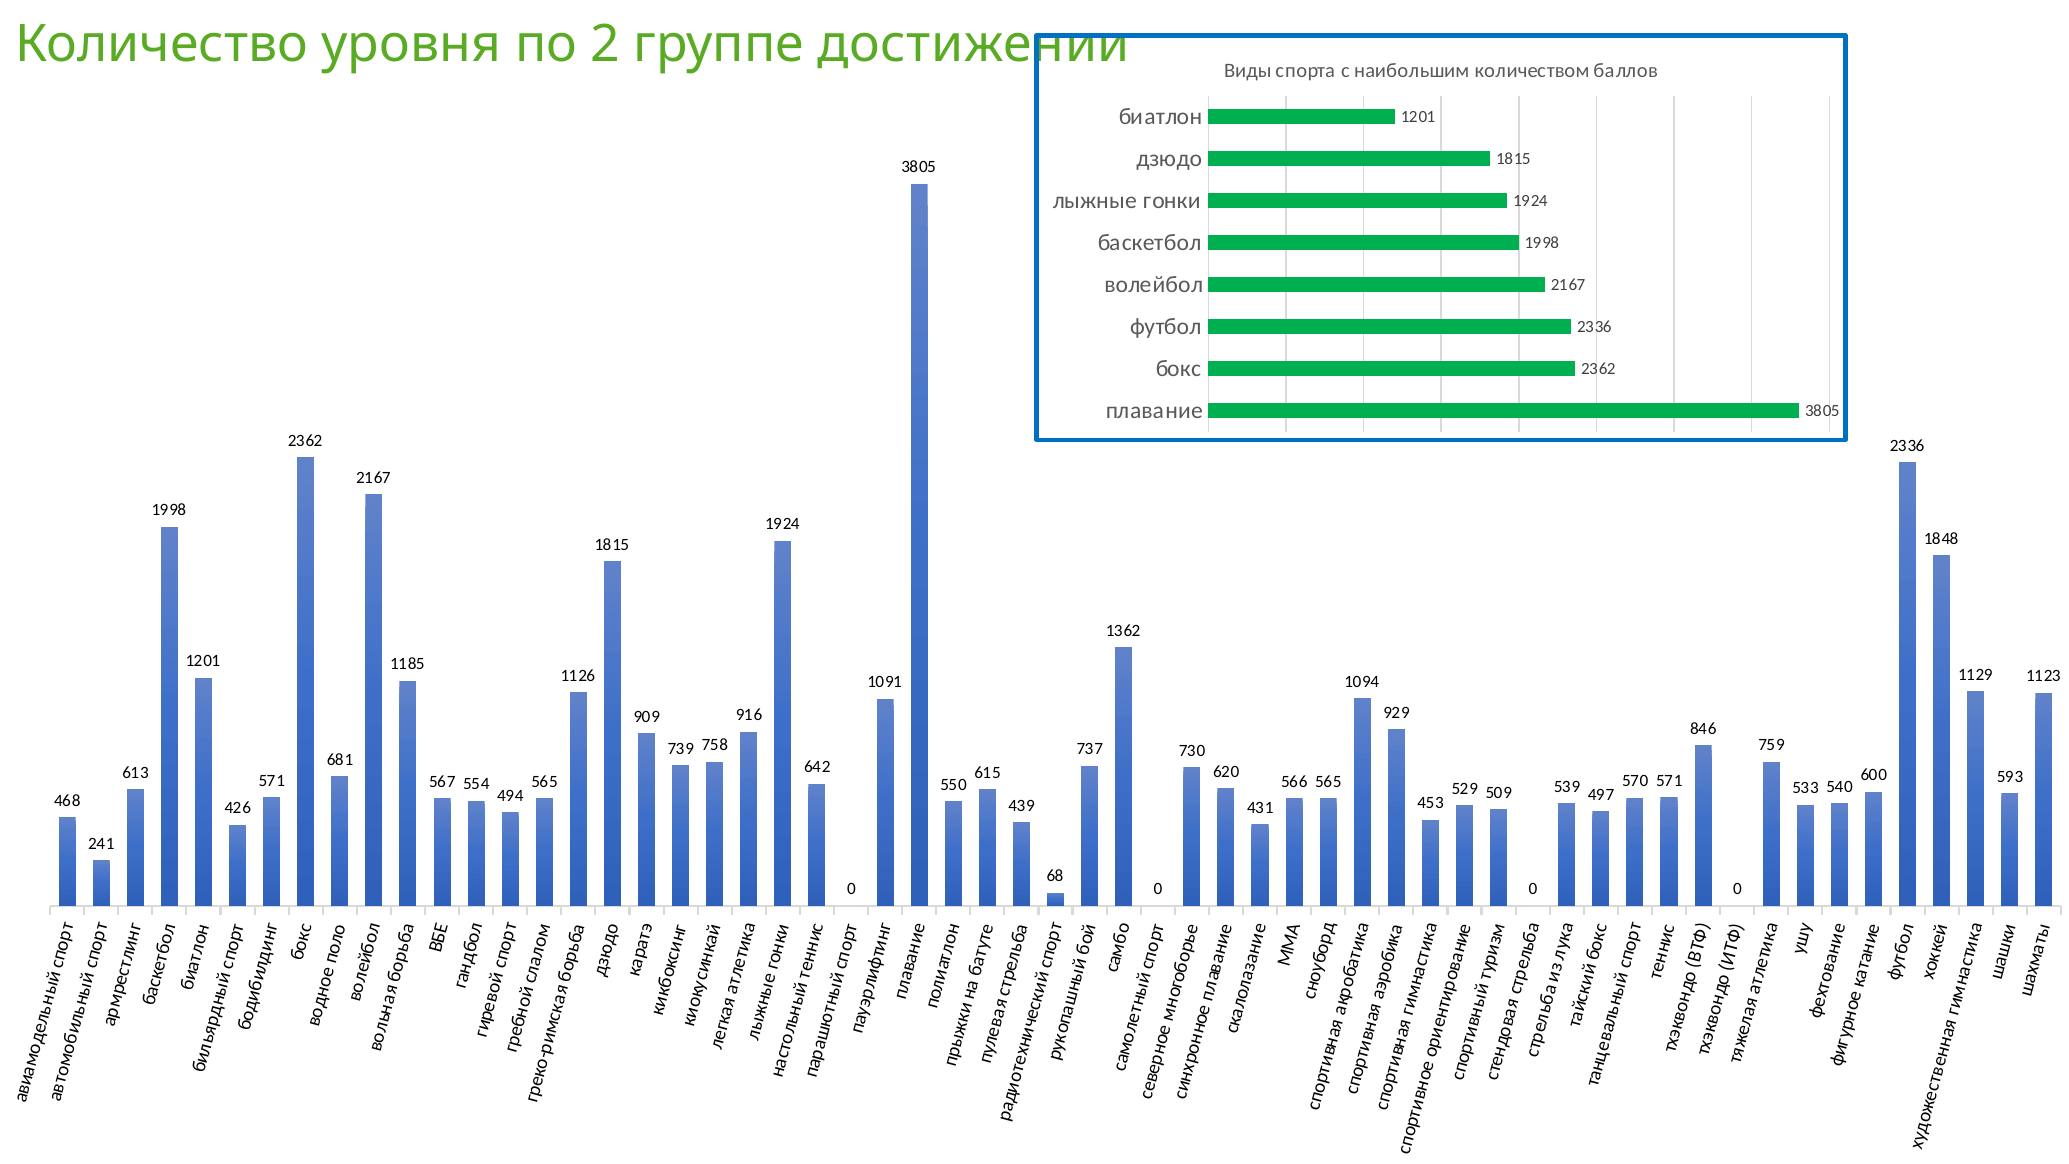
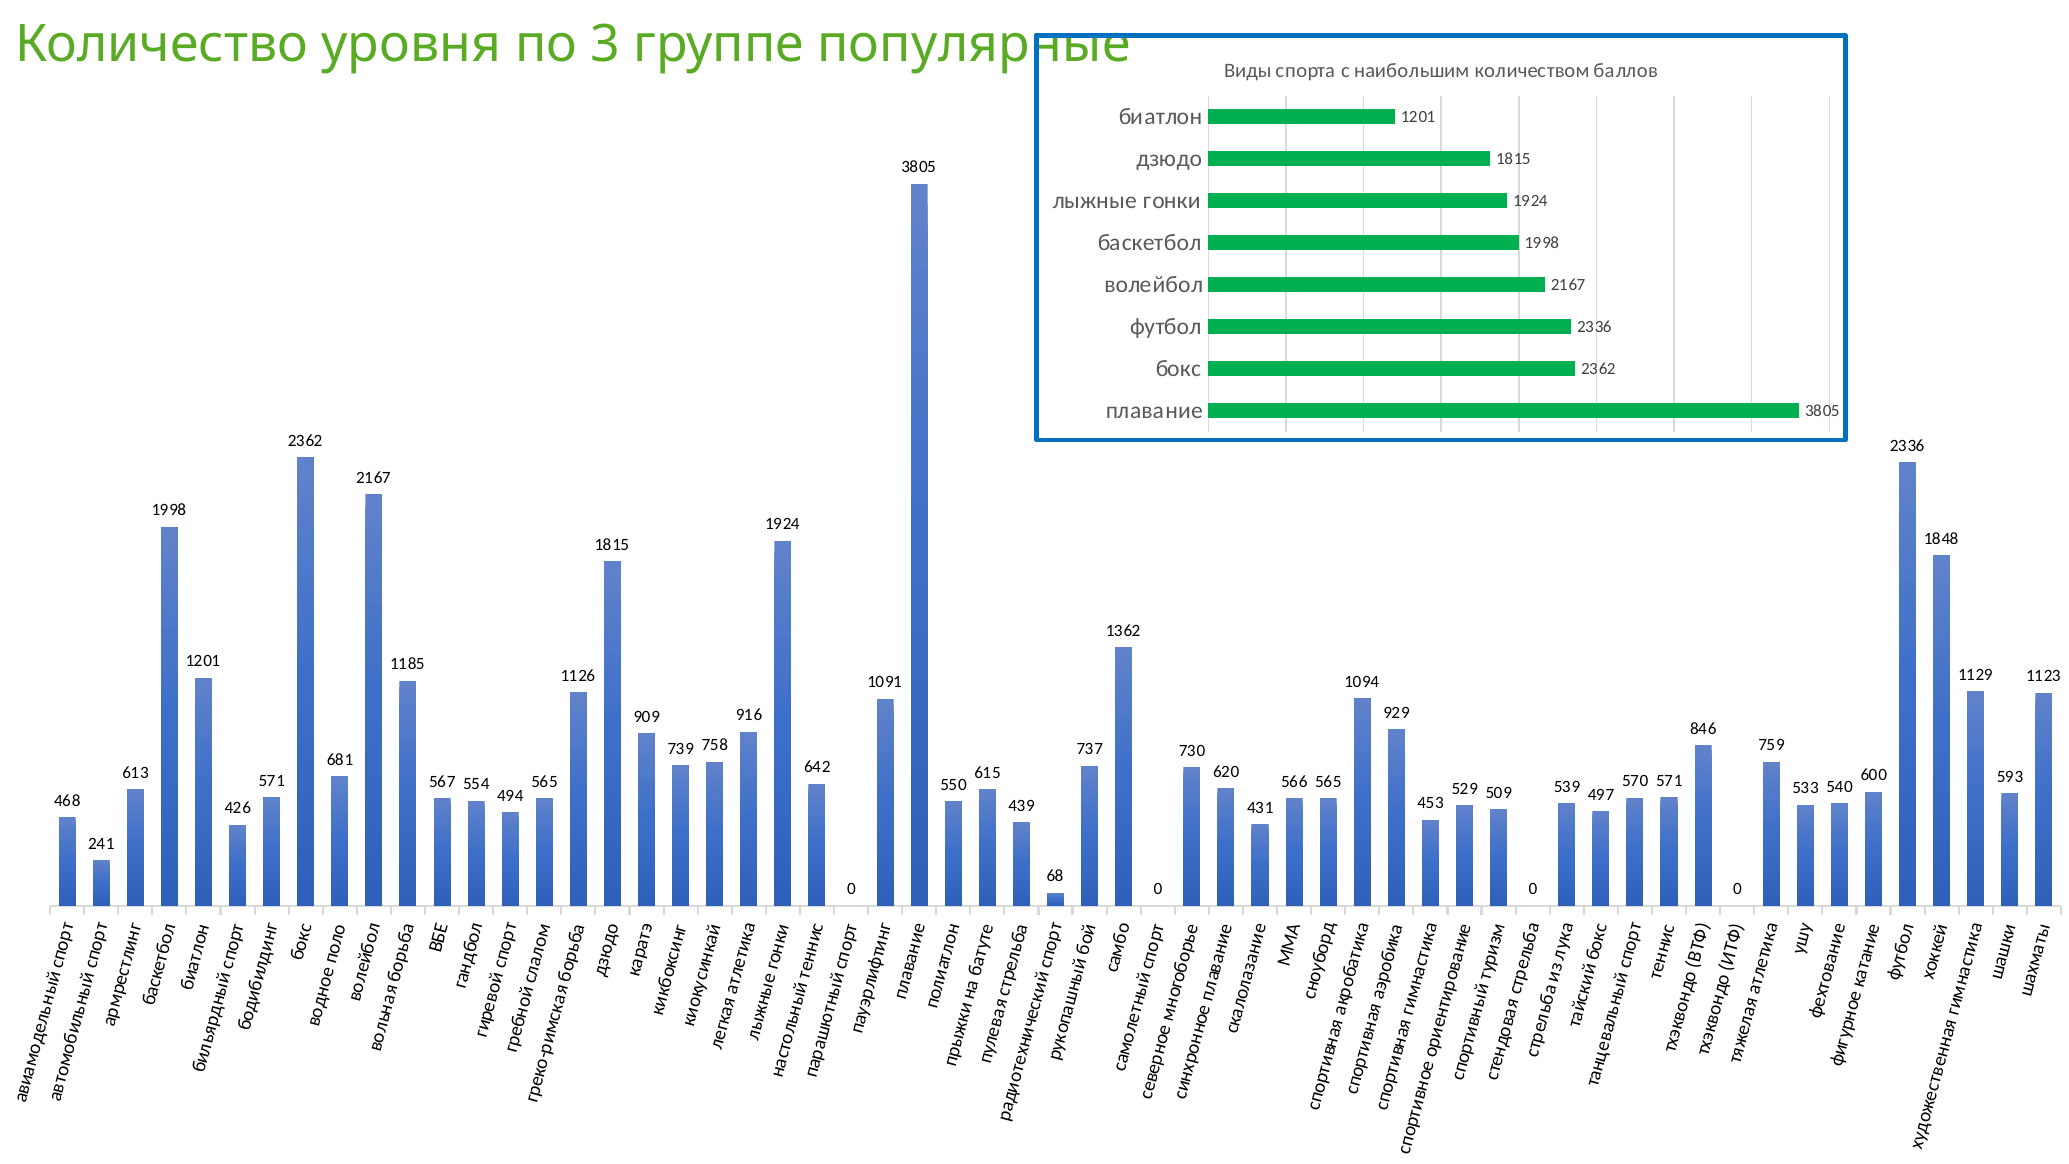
2: 2 -> 3
достижении: достижении -> популярные
